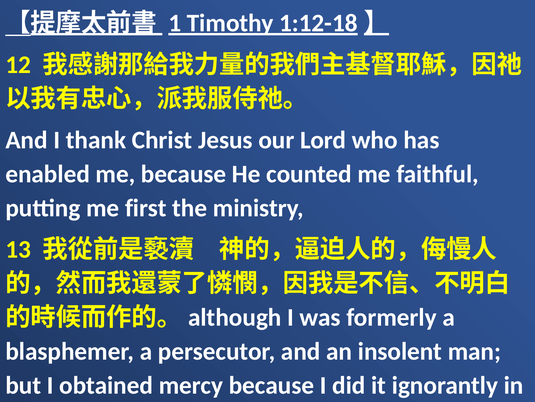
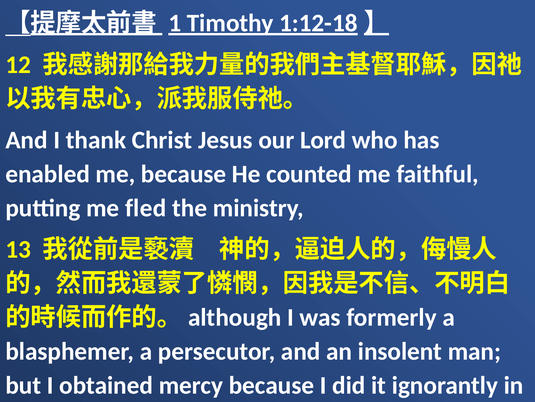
first: first -> fled
